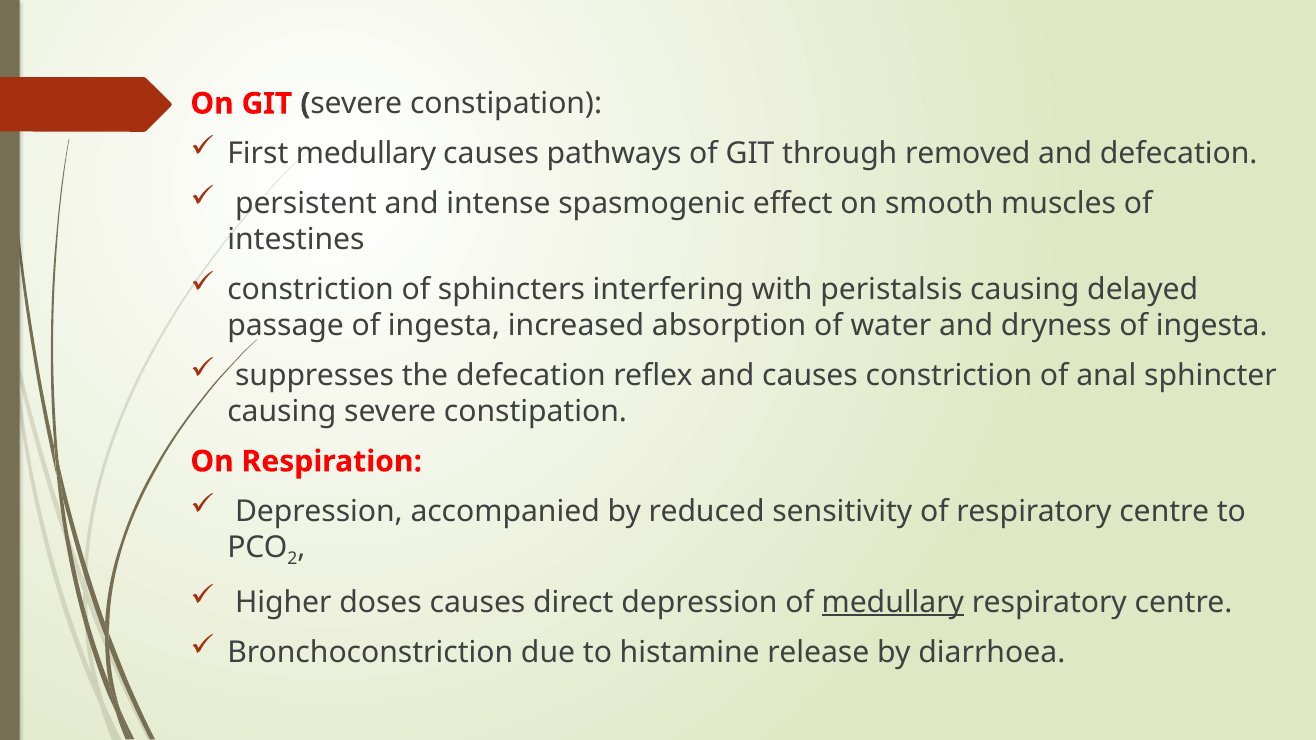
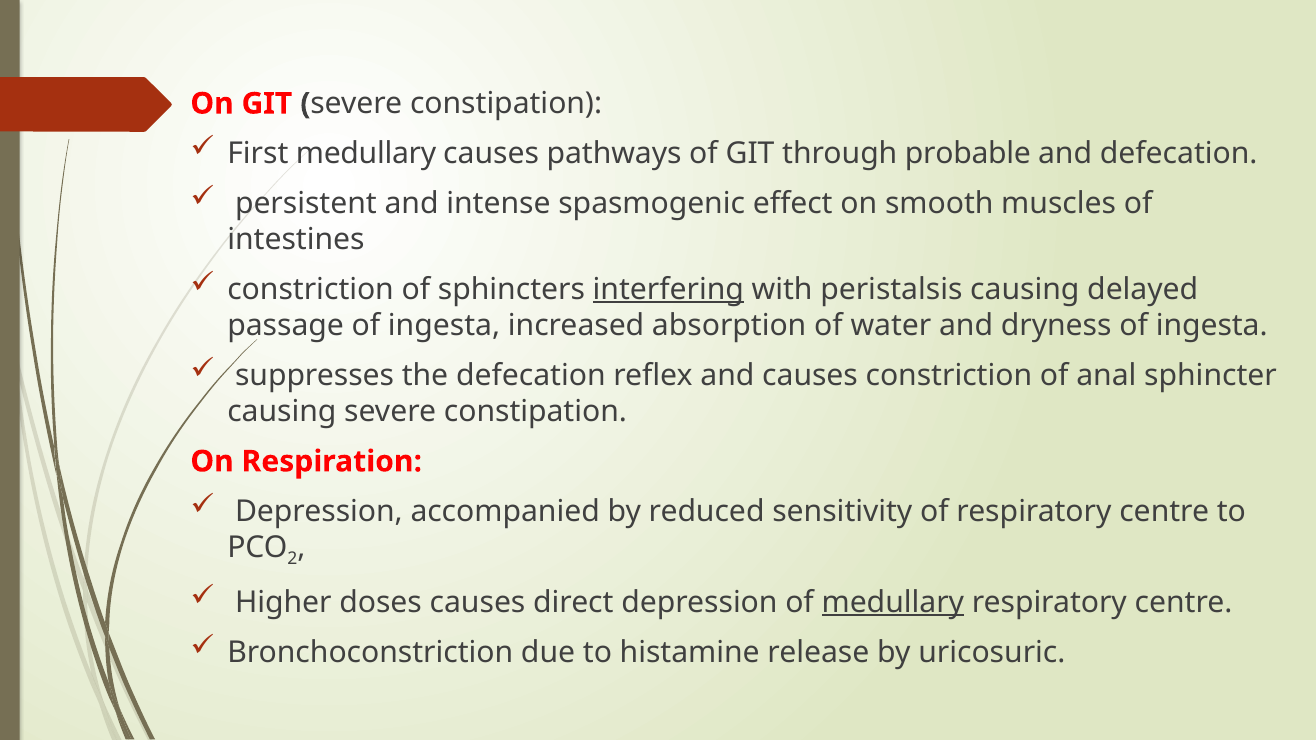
removed: removed -> probable
interfering underline: none -> present
diarrhoea: diarrhoea -> uricosuric
